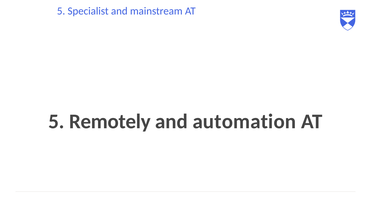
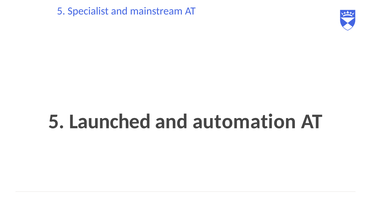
Remotely: Remotely -> Launched
